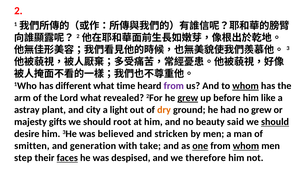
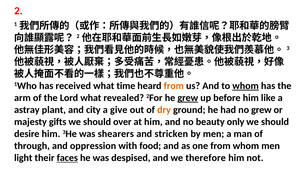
different: different -> received
from at (174, 86) colour: purple -> orange
light: light -> give
root: root -> over
said: said -> only
should at (275, 122) underline: present -> none
believed: believed -> shearers
smitten: smitten -> through
generation: generation -> oppression
take: take -> food
one underline: present -> none
whom at (246, 146) underline: present -> none
step: step -> light
